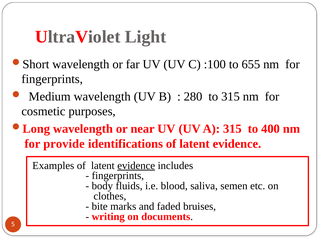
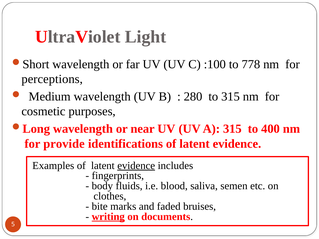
655: 655 -> 778
fingerprints at (52, 79): fingerprints -> perceptions
writing underline: none -> present
